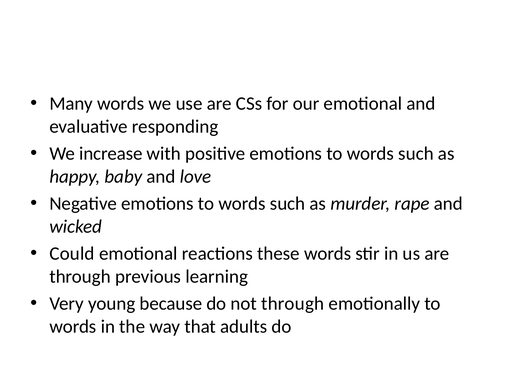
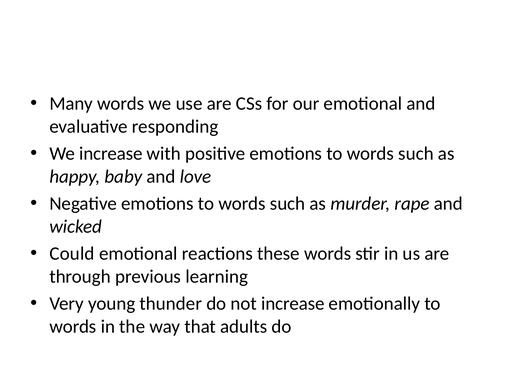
because: because -> thunder
not through: through -> increase
